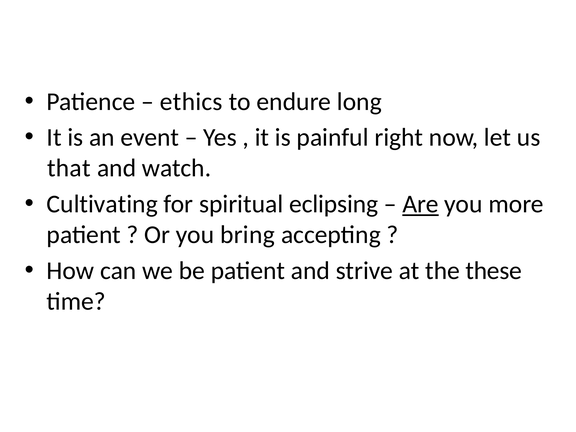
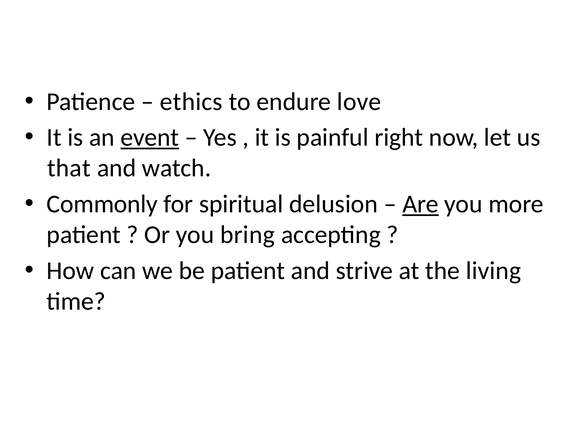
long: long -> love
event underline: none -> present
Cultivating: Cultivating -> Commonly
eclipsing: eclipsing -> delusion
these: these -> living
